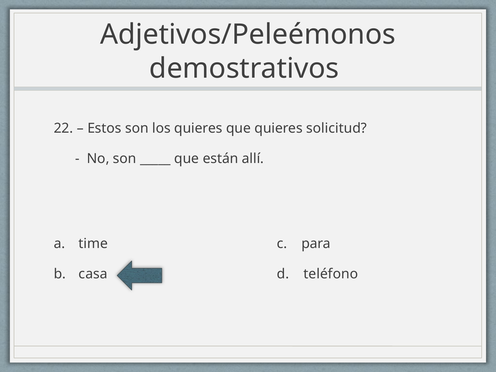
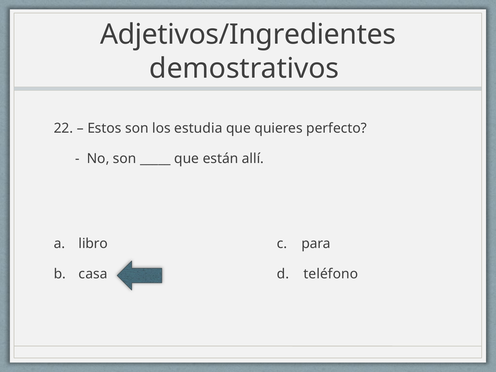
Adjetivos/Peleémonos: Adjetivos/Peleémonos -> Adjetivos/Ingredientes
los quieres: quieres -> estudia
solicitud: solicitud -> perfecto
time: time -> libro
